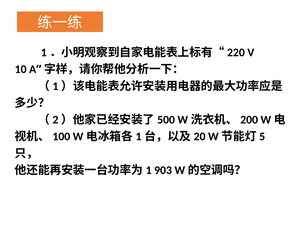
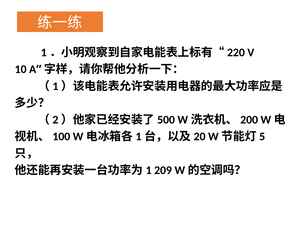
903: 903 -> 209
